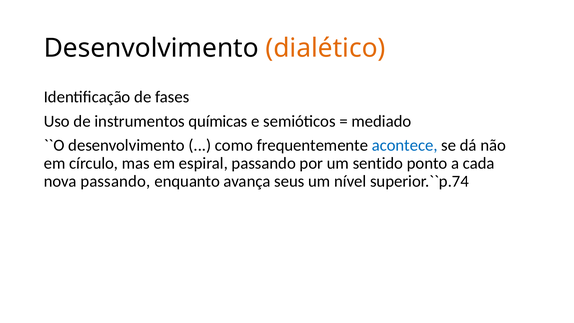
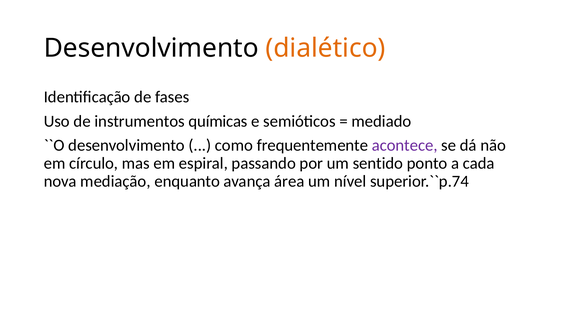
acontece colour: blue -> purple
nova passando: passando -> mediação
seus: seus -> área
